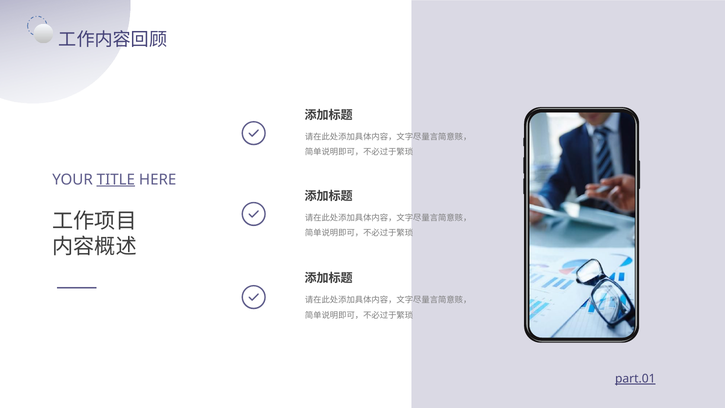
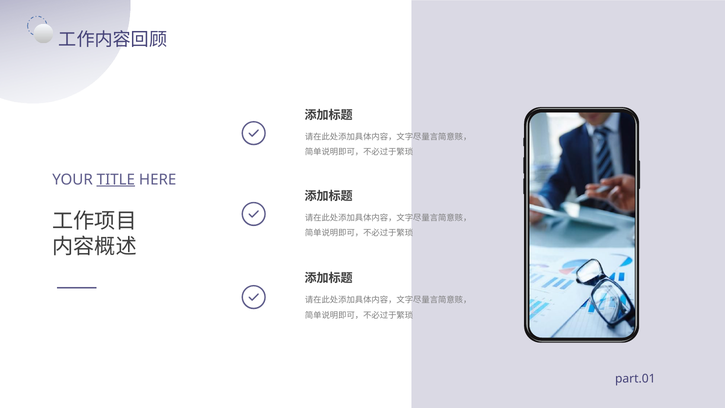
part.01 underline: present -> none
